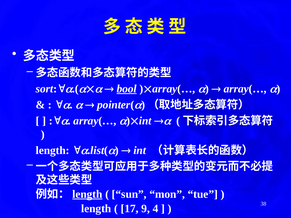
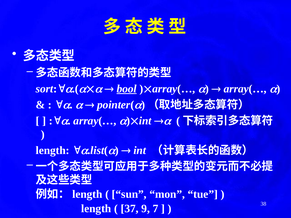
length at (87, 194) underline: present -> none
17: 17 -> 37
4: 4 -> 7
